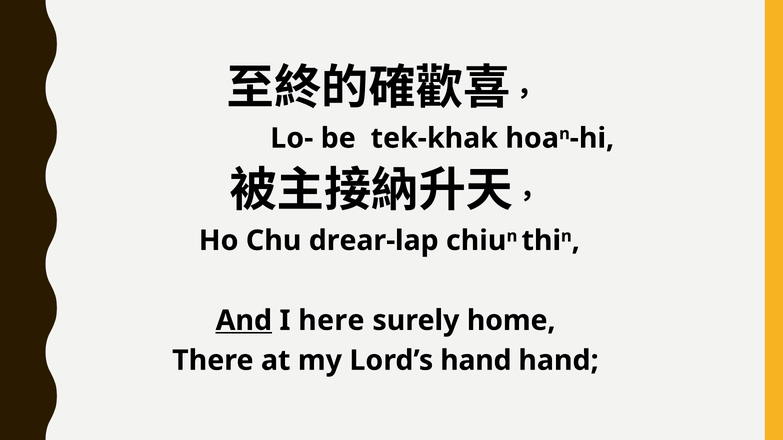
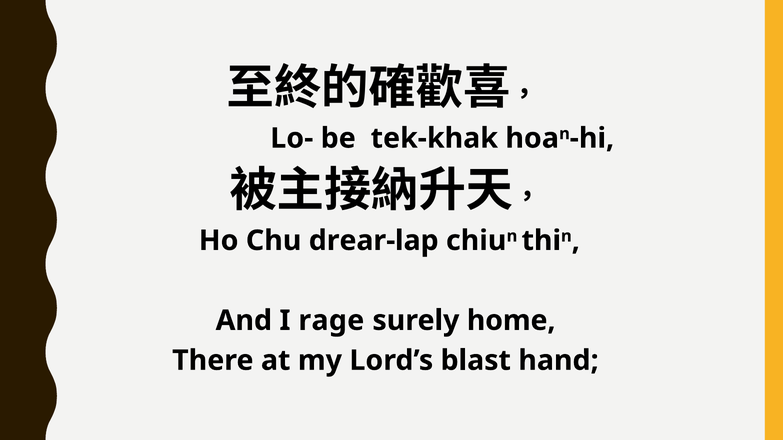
And underline: present -> none
here: here -> rage
Lord’s hand: hand -> blast
